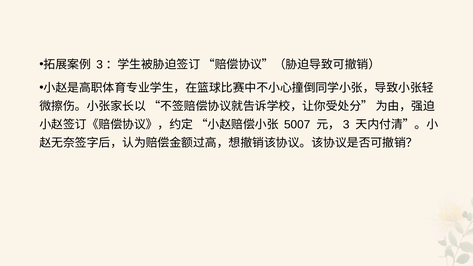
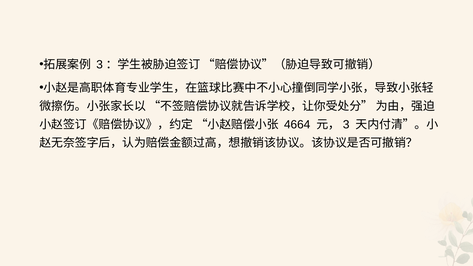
5007: 5007 -> 4664
